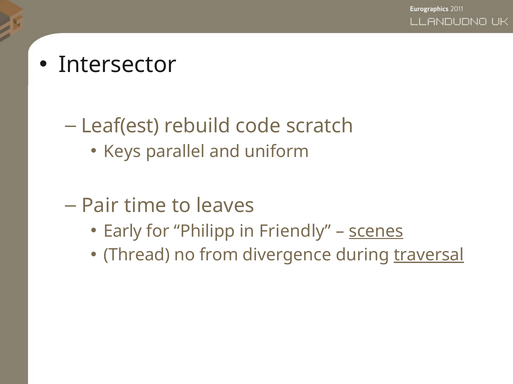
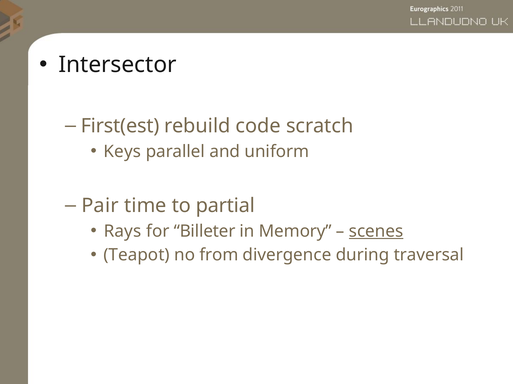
Leaf(est: Leaf(est -> First(est
leaves: leaves -> partial
Early: Early -> Rays
Philipp: Philipp -> Billeter
Friendly: Friendly -> Memory
Thread: Thread -> Teapot
traversal underline: present -> none
